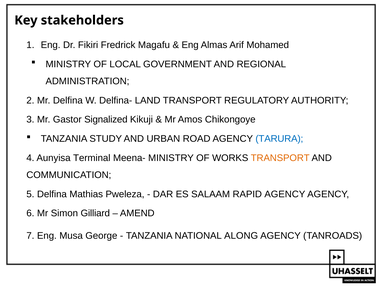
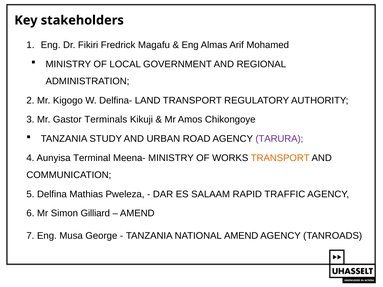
Mr Delfina: Delfina -> Kigogo
Signalized: Signalized -> Terminals
TARURA colour: blue -> purple
RAPID AGENCY: AGENCY -> TRAFFIC
NATIONAL ALONG: ALONG -> AMEND
